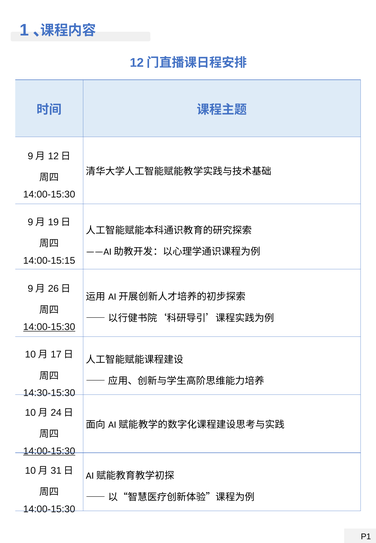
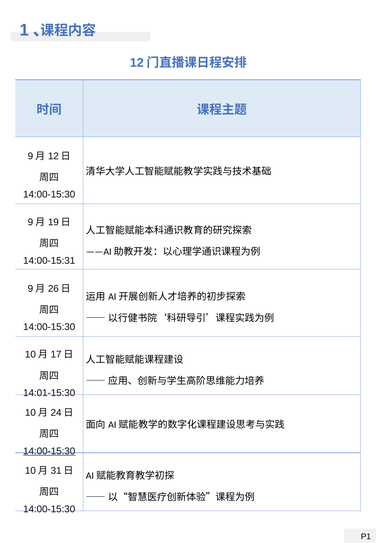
14:00-15:15: 14:00-15:15 -> 14:00-15:31
14:00-15:30 at (49, 327) underline: present -> none
14:30-15:30: 14:30-15:30 -> 14:01-15:30
